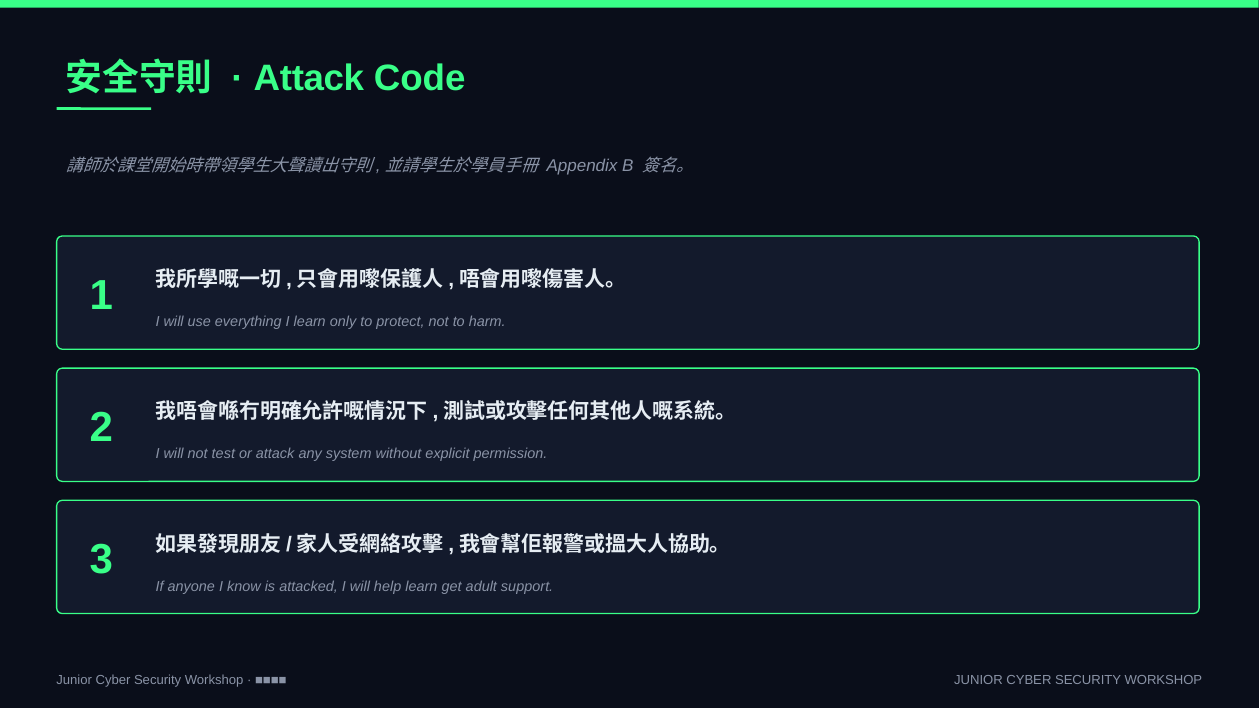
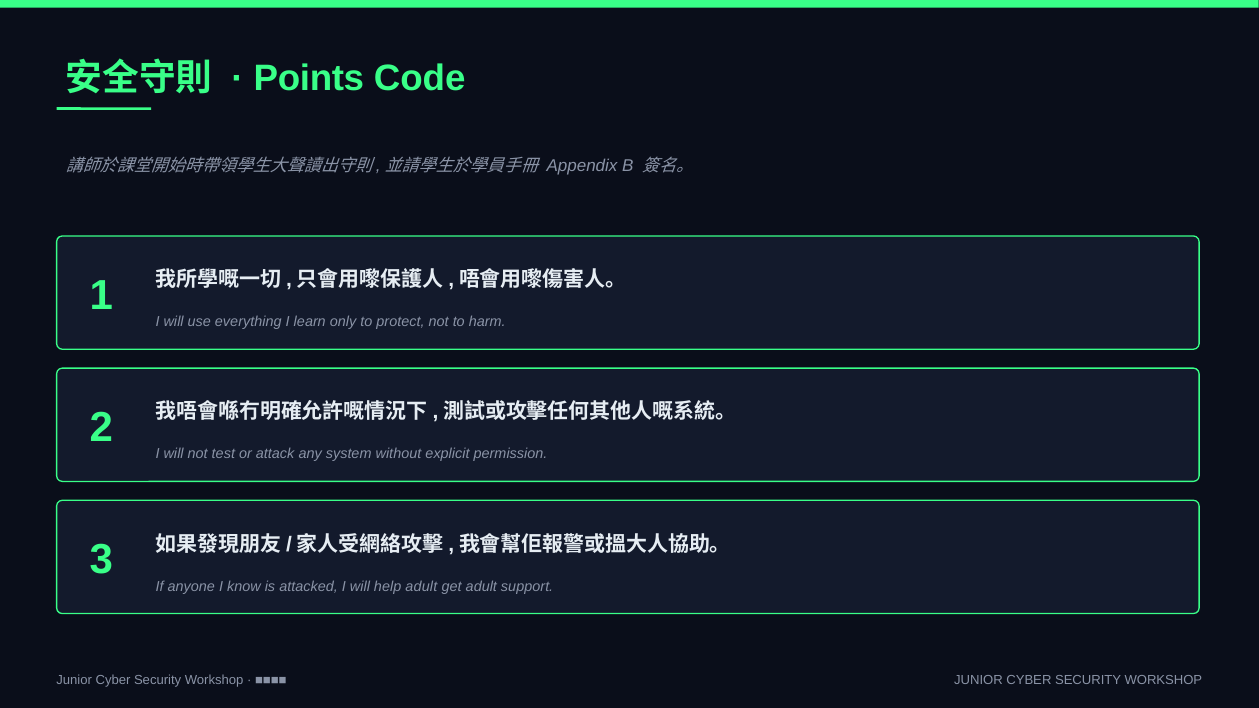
Attack at (309, 78): Attack -> Points
help learn: learn -> adult
